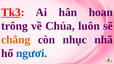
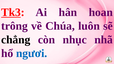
chẳng colour: orange -> black
